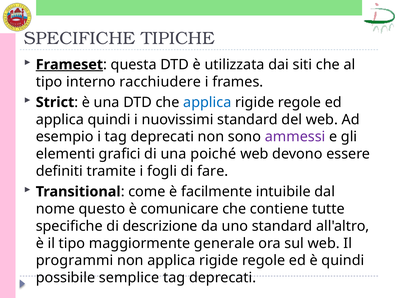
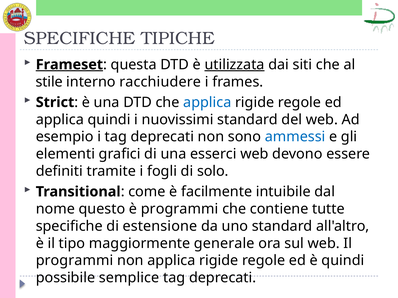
utilizzata underline: none -> present
tipo at (49, 82): tipo -> stile
ammessi colour: purple -> blue
poiché: poiché -> esserci
fare: fare -> solo
è comunicare: comunicare -> programmi
descrizione: descrizione -> estensione
